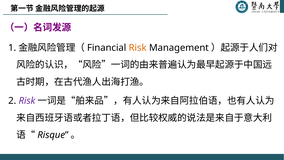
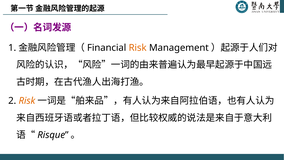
Risk at (27, 101) colour: purple -> orange
